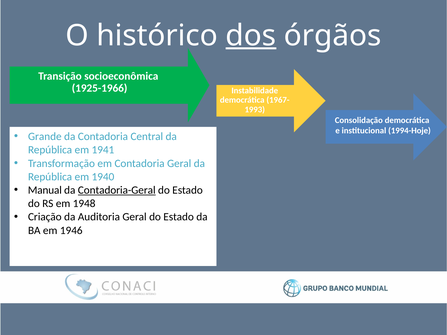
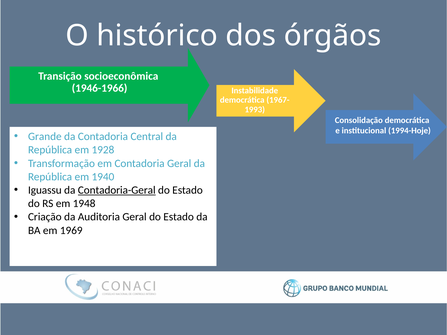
dos underline: present -> none
1925-1966: 1925-1966 -> 1946-1966
1941: 1941 -> 1928
Manual: Manual -> Iguassu
1946: 1946 -> 1969
